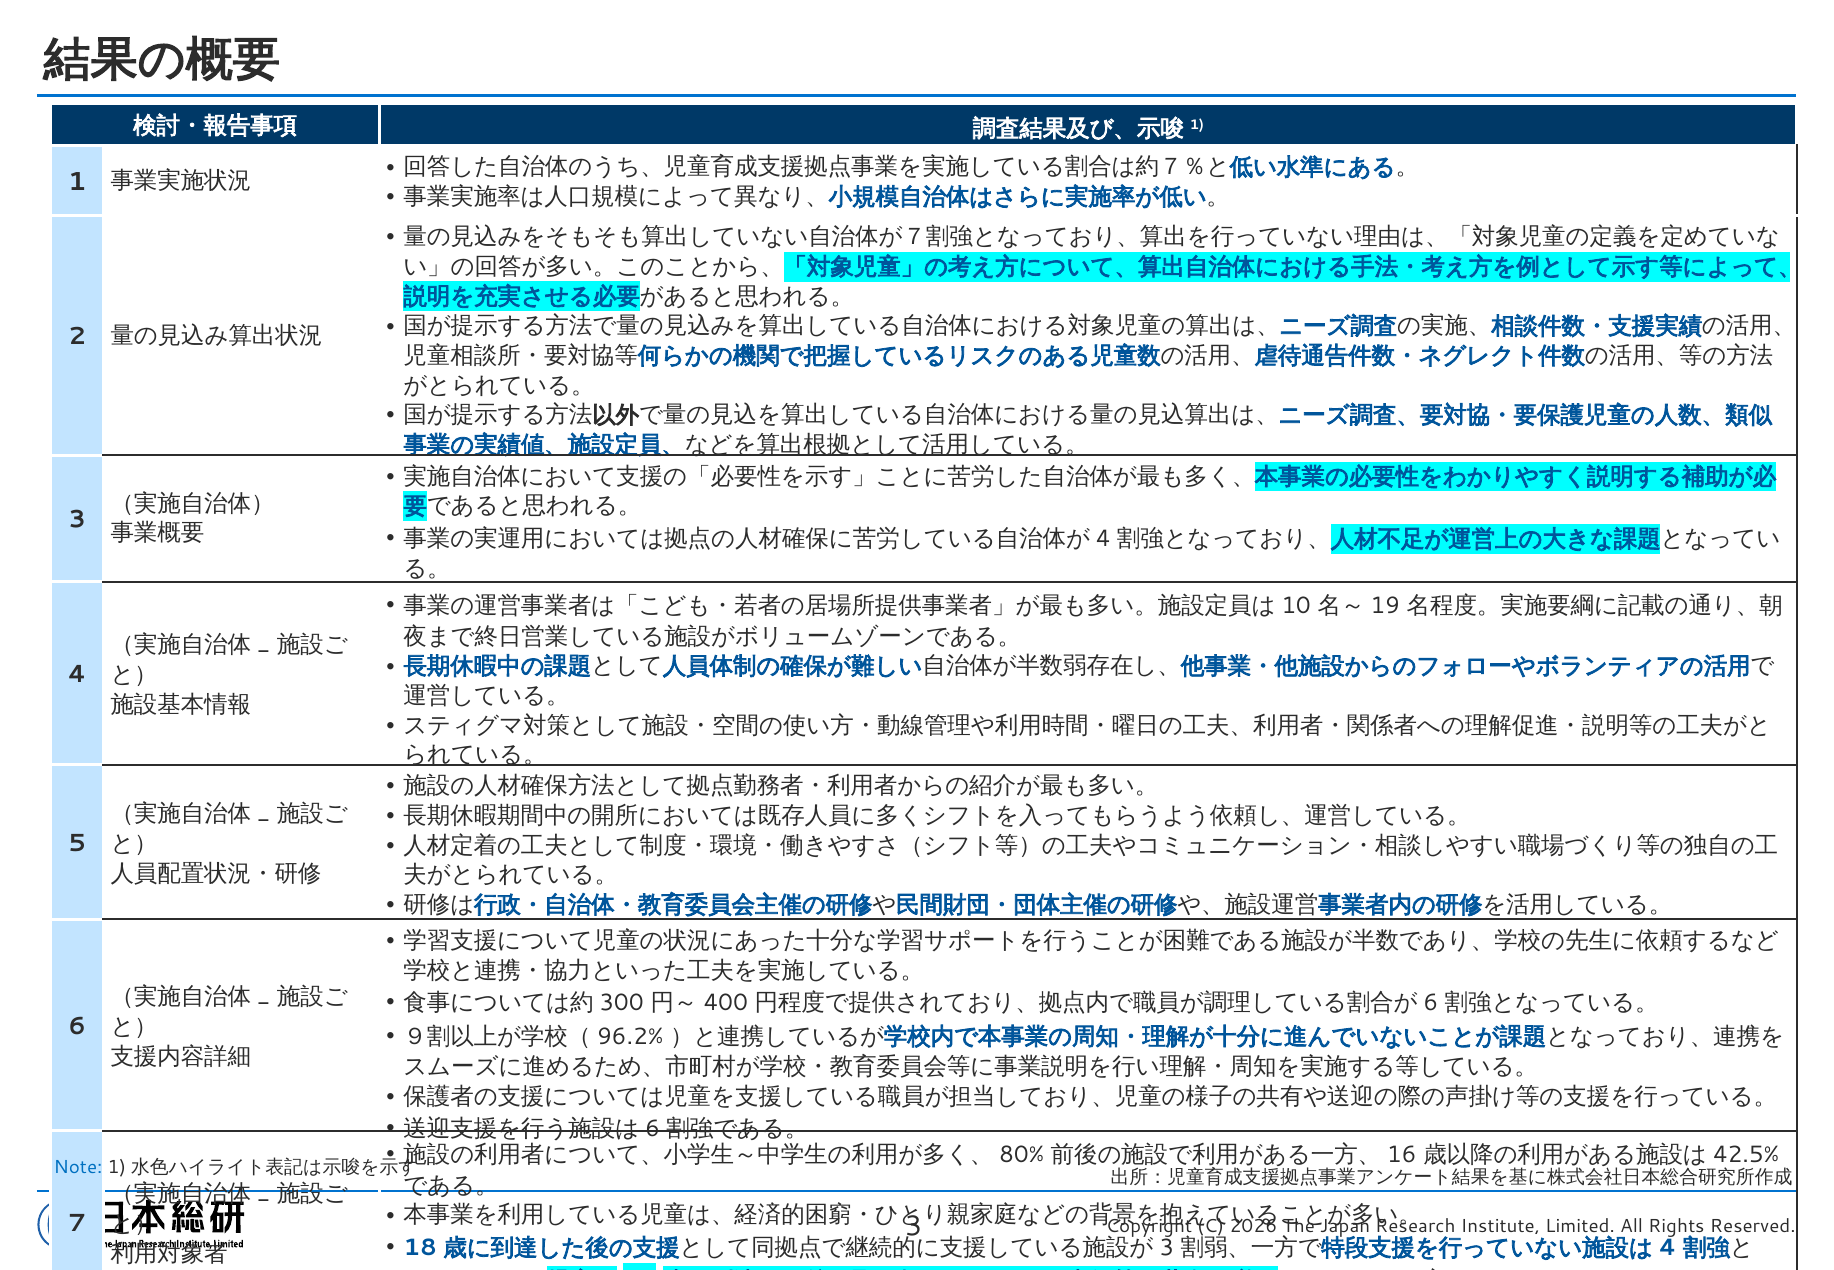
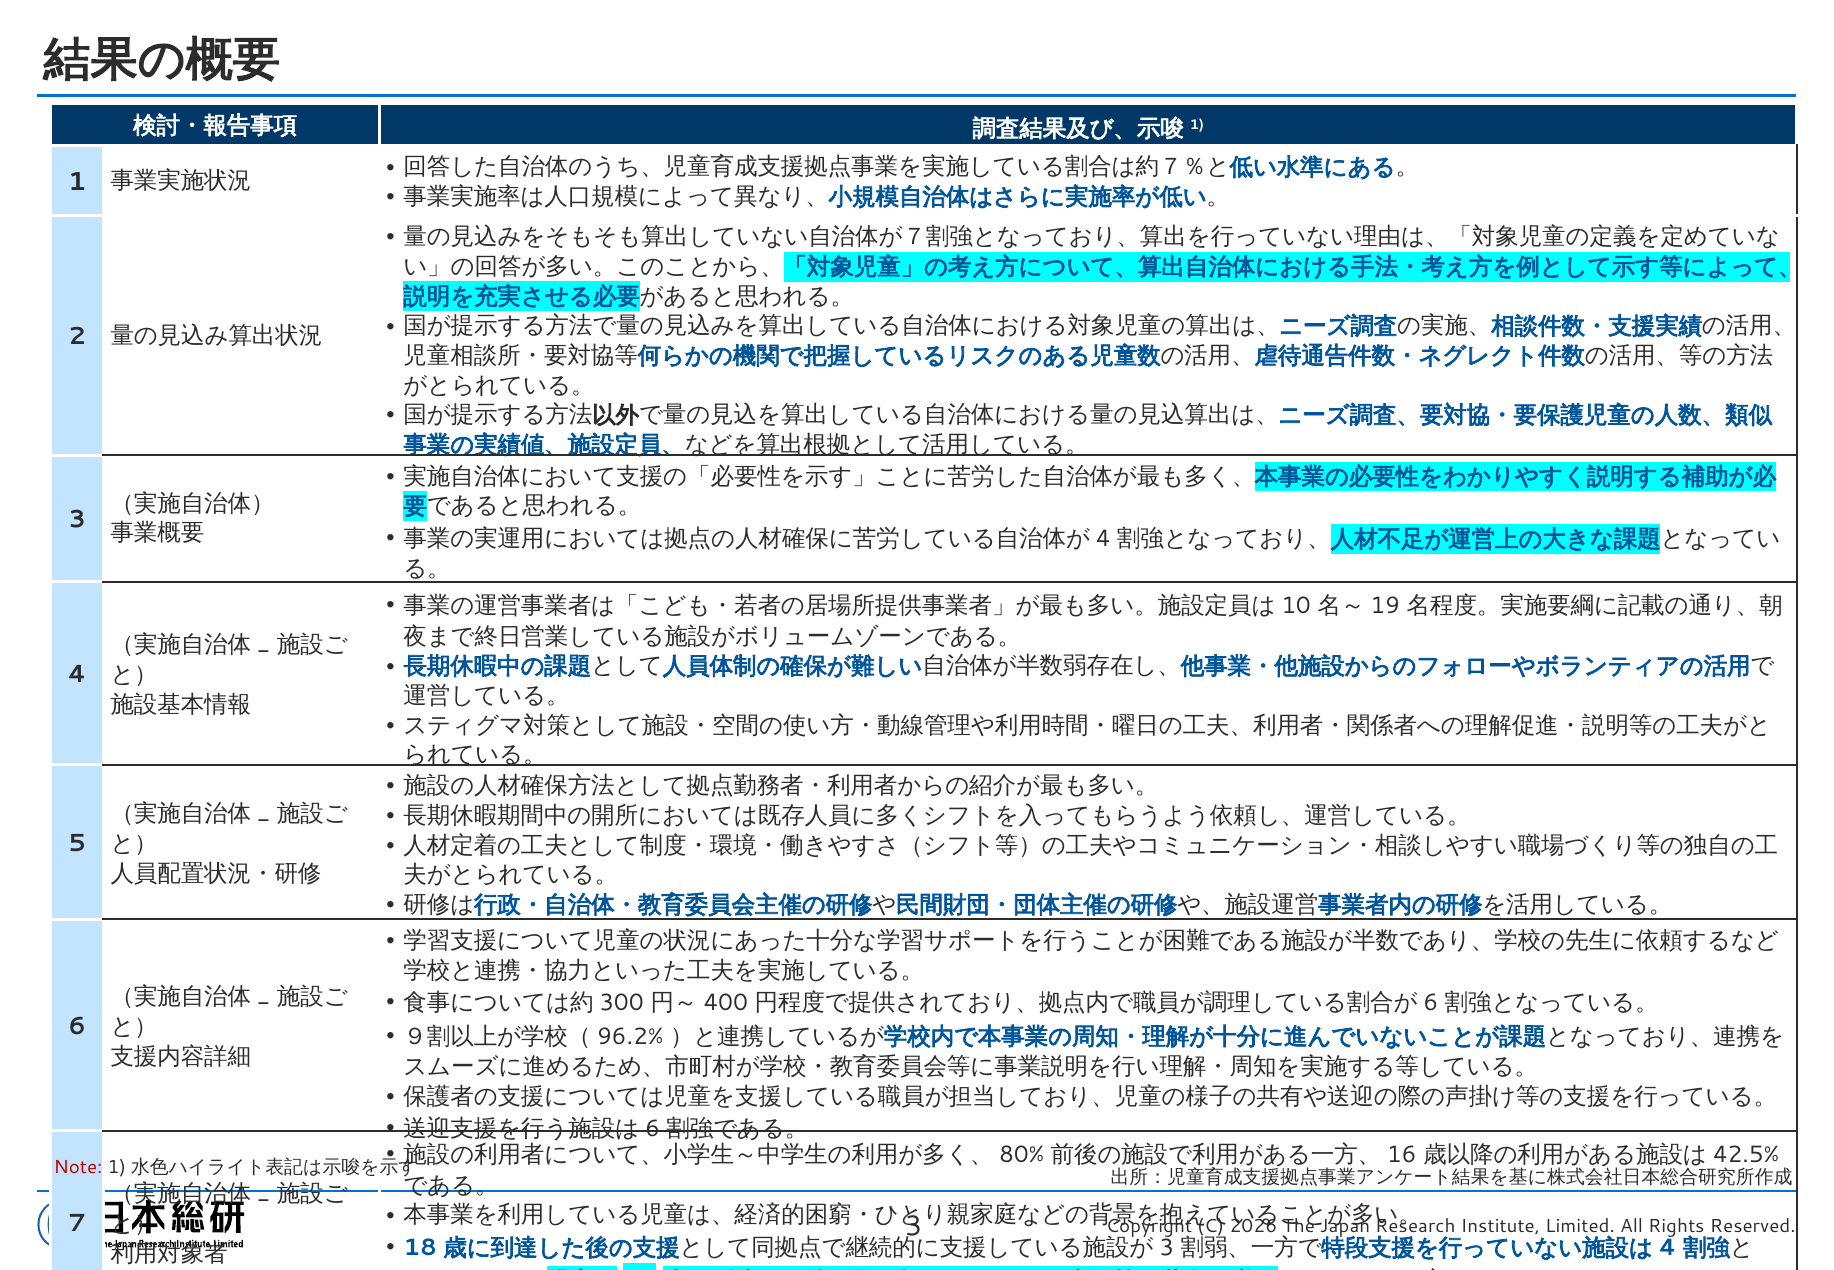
Note colour: blue -> red
